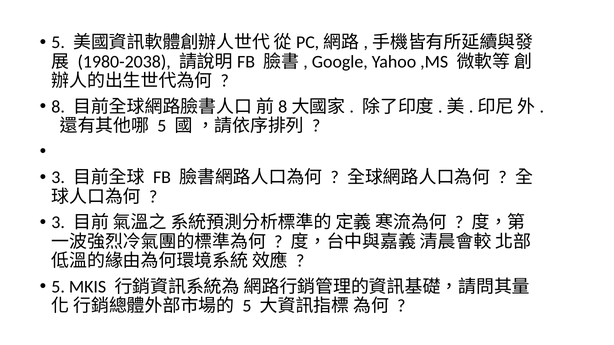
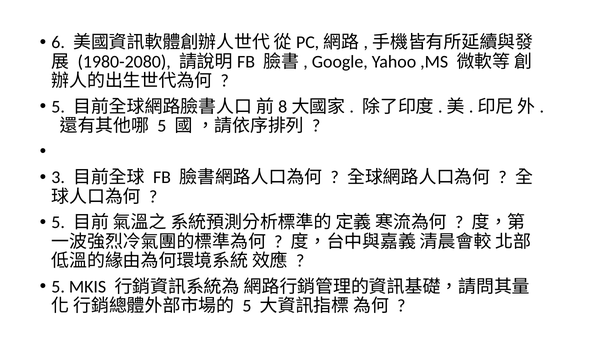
5 at (58, 43): 5 -> 6
1980-2038: 1980-2038 -> 1980-2080
8 at (58, 107): 8 -> 5
3 at (58, 223): 3 -> 5
